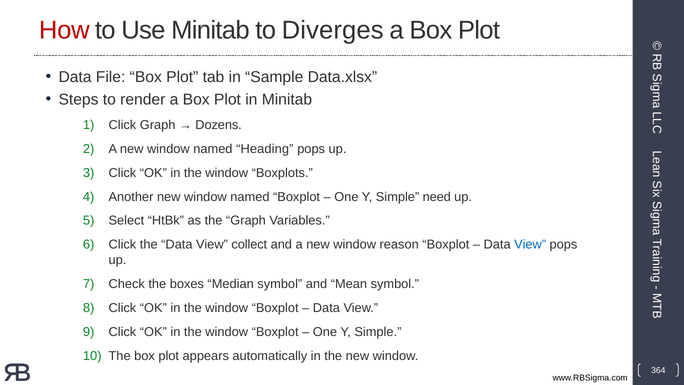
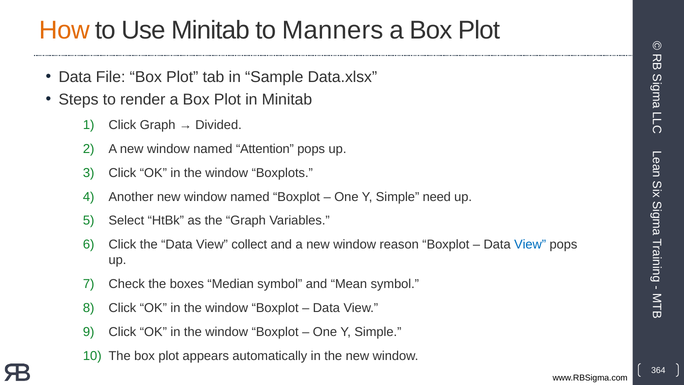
How colour: red -> orange
Diverges: Diverges -> Manners
Dozens: Dozens -> Divided
Heading: Heading -> Attention
